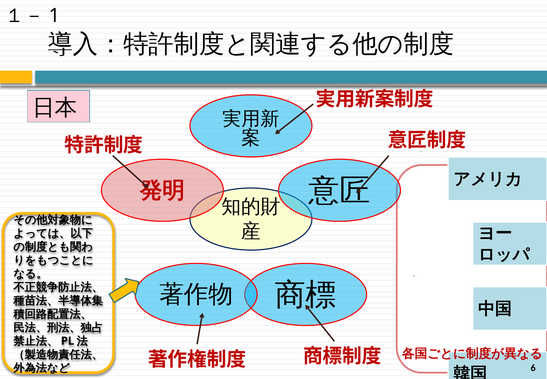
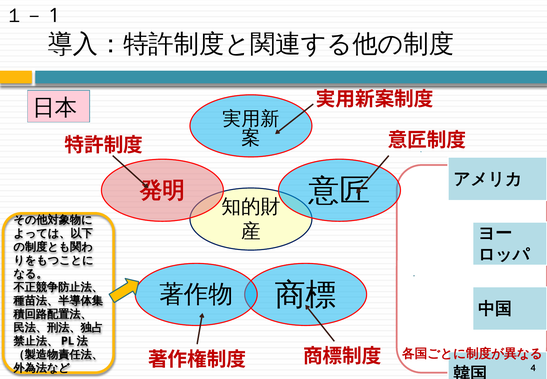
6: 6 -> 4
